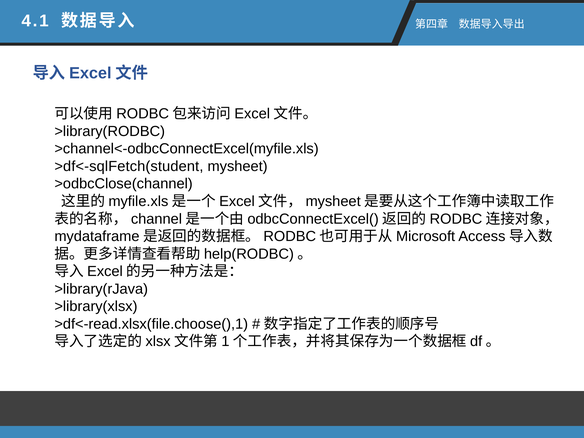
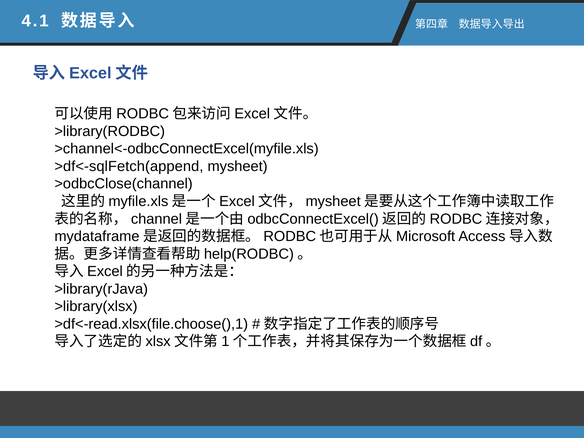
>df<-sqlFetch(student: >df<-sqlFetch(student -> >df<-sqlFetch(append
